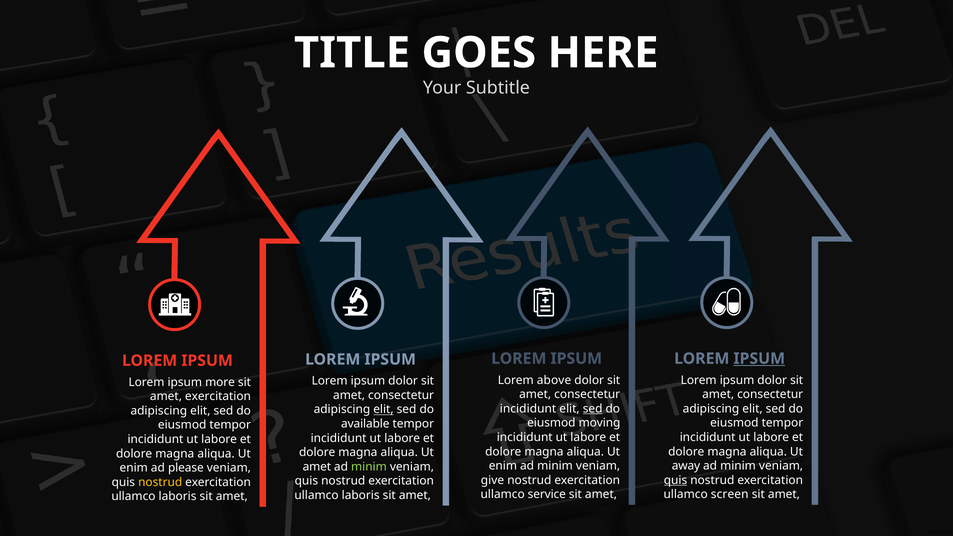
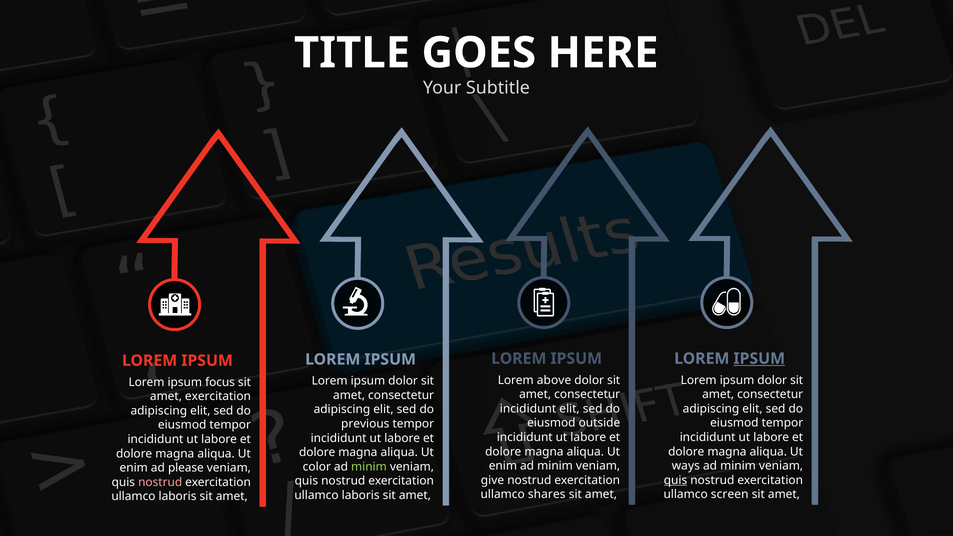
more: more -> focus
sed at (593, 409) underline: present -> none
elit at (383, 410) underline: present -> none
moving: moving -> outside
available: available -> previous
away: away -> ways
amet at (317, 467): amet -> color
nostrud at (160, 482) colour: yellow -> pink
service: service -> shares
